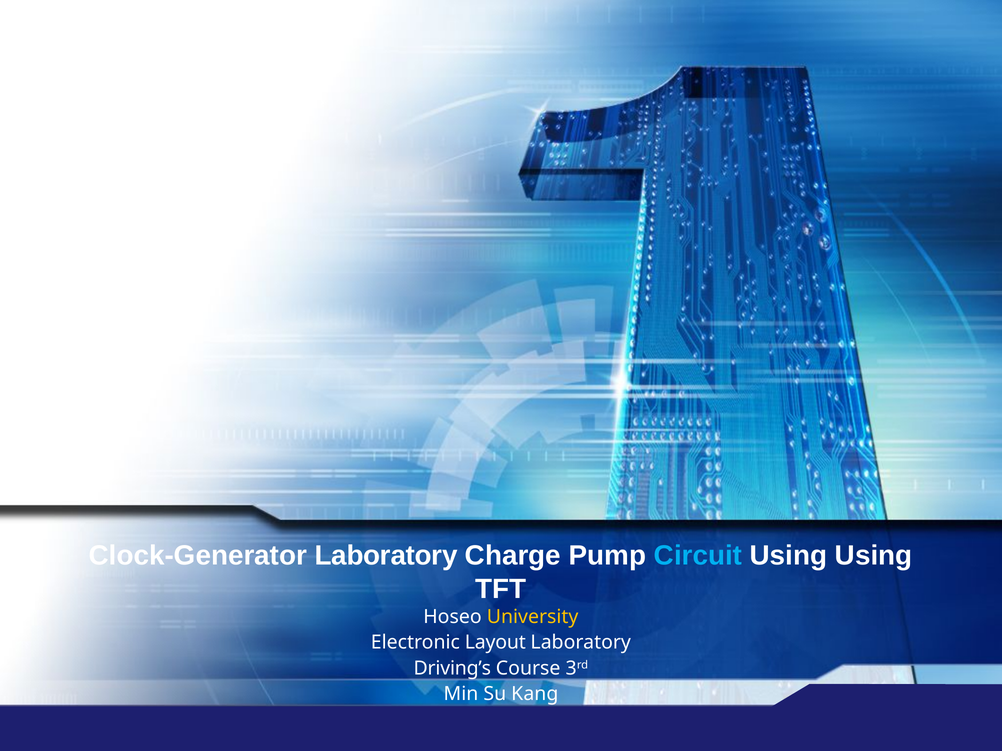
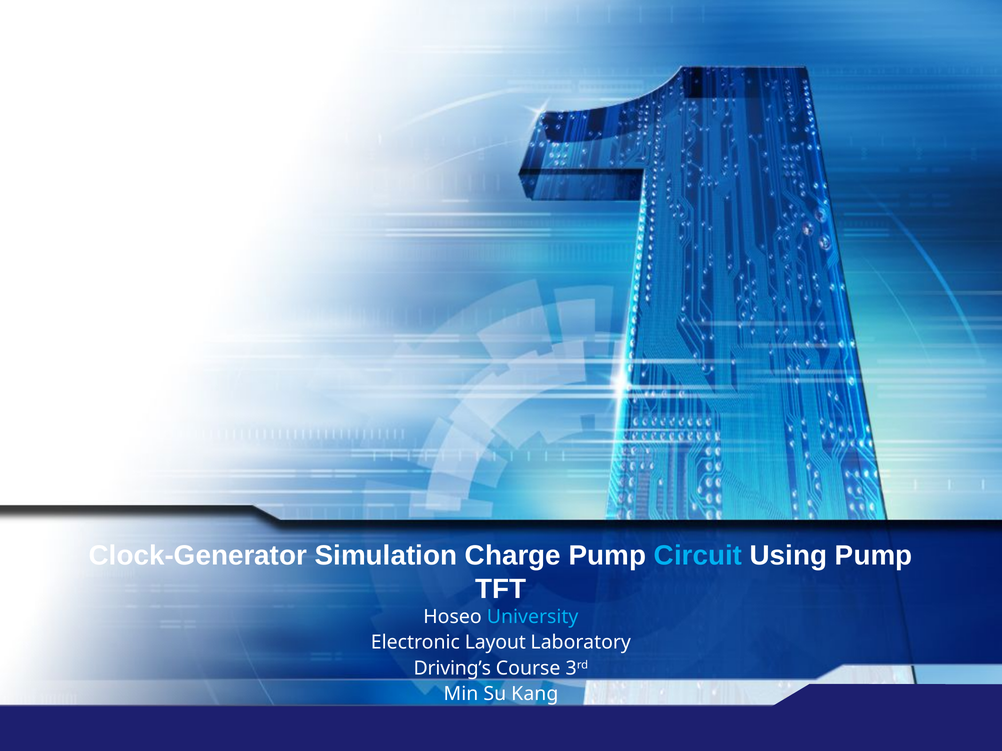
Clock-Generator Laboratory: Laboratory -> Simulation
Using Using: Using -> Pump
University colour: yellow -> light blue
